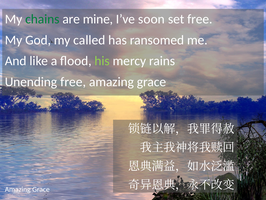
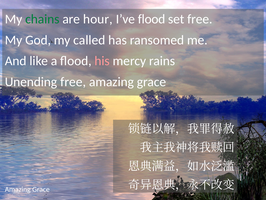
mine: mine -> hour
I’ve soon: soon -> flood
his colour: light green -> pink
